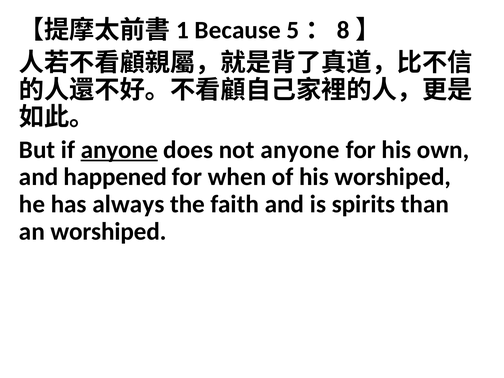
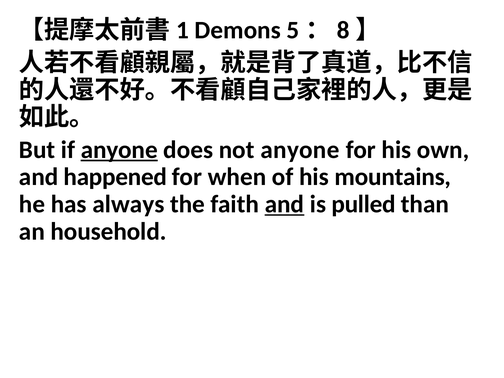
Because: Because -> Demons
his worshiped: worshiped -> mountains
and at (284, 204) underline: none -> present
spirits: spirits -> pulled
an worshiped: worshiped -> household
